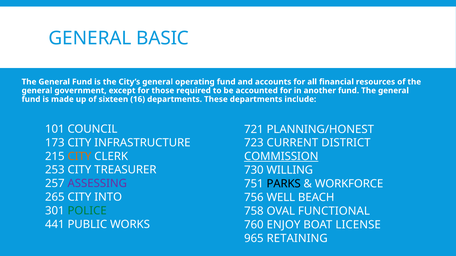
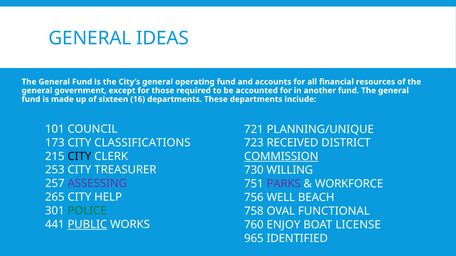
BASIC: BASIC -> IDEAS
PLANNING/HONEST: PLANNING/HONEST -> PLANNING/UNIQUE
INFRASTRUCTURE: INFRASTRUCTURE -> CLASSIFICATIONS
CURRENT: CURRENT -> RECEIVED
CITY at (79, 157) colour: orange -> black
PARKS colour: black -> purple
INTO: INTO -> HELP
PUBLIC underline: none -> present
RETAINING: RETAINING -> IDENTIFIED
